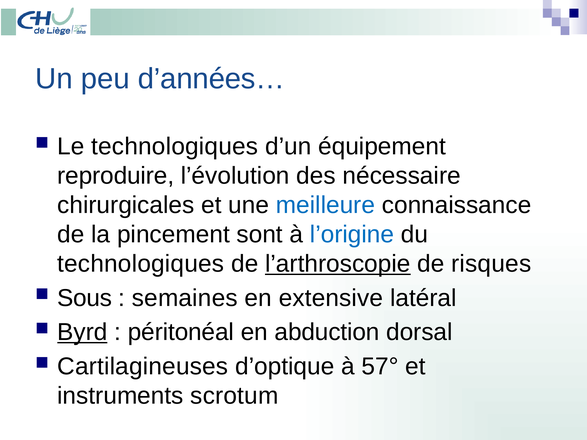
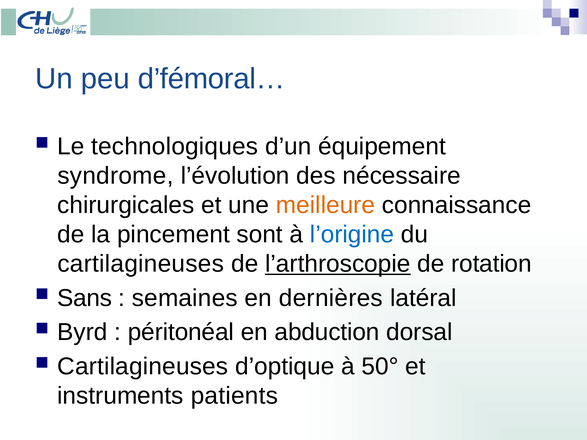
d’années…: d’années… -> d’fémoral…
reproduire: reproduire -> syndrome
meilleure colour: blue -> orange
technologiques at (141, 264): technologiques -> cartilagineuses
risques: risques -> rotation
Sous: Sous -> Sans
extensive: extensive -> dernières
Byrd underline: present -> none
57°: 57° -> 50°
scrotum: scrotum -> patients
